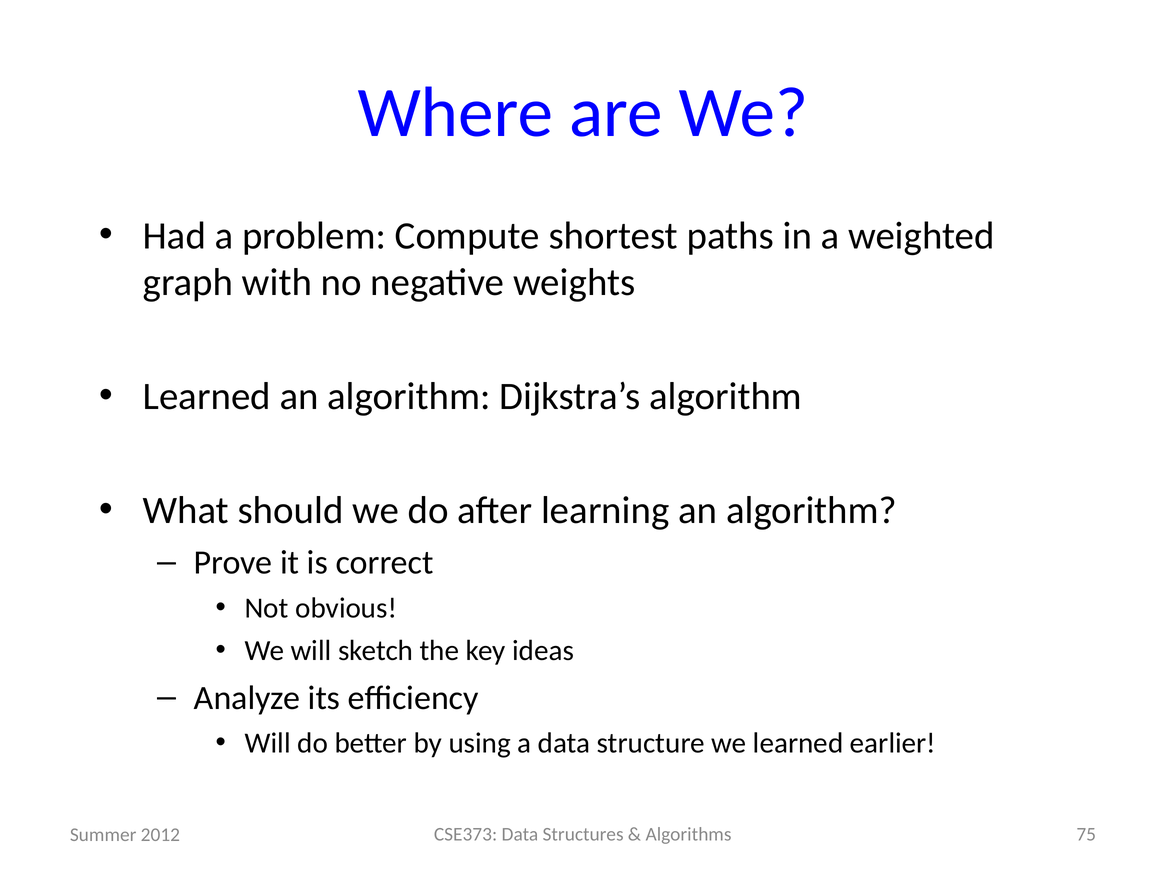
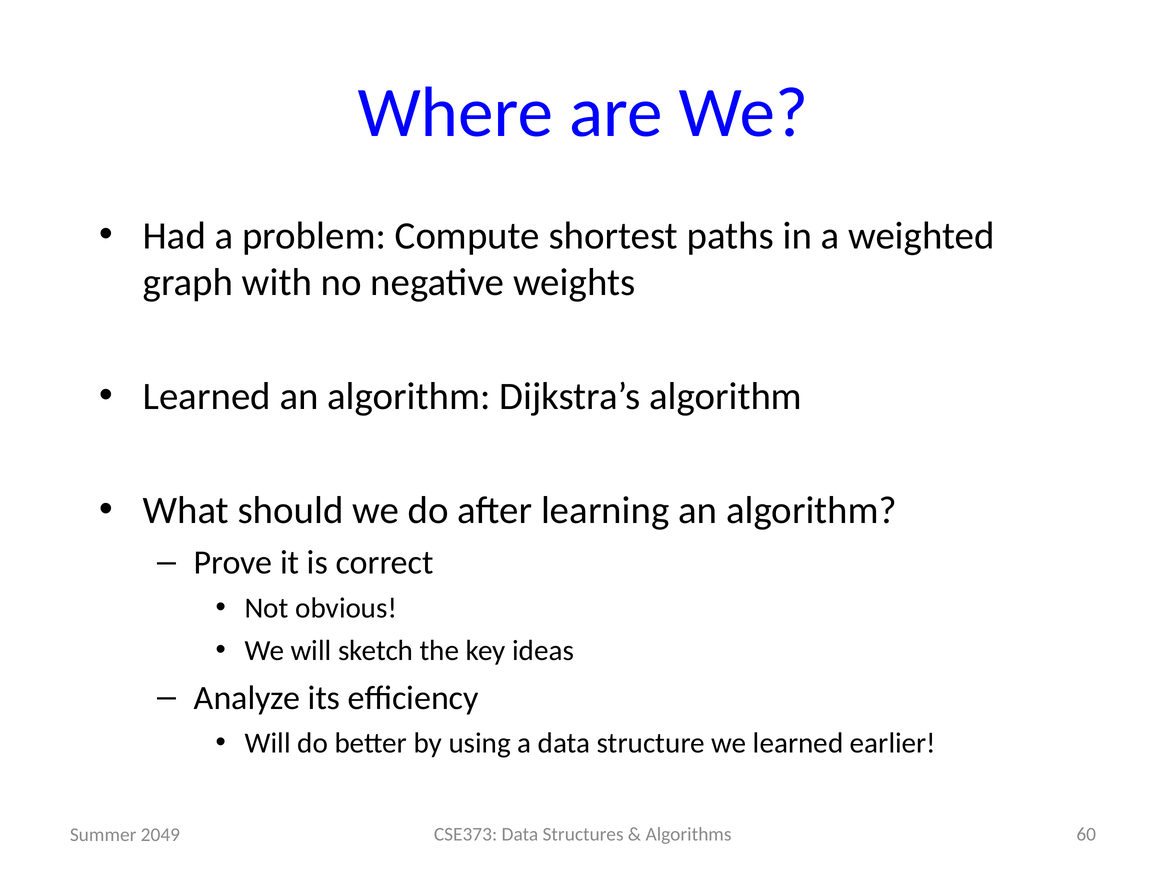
75: 75 -> 60
2012: 2012 -> 2049
